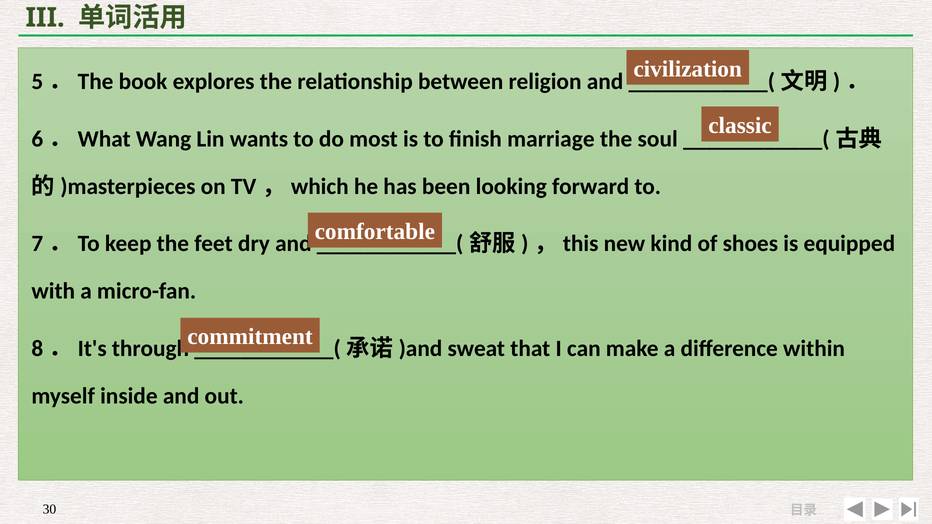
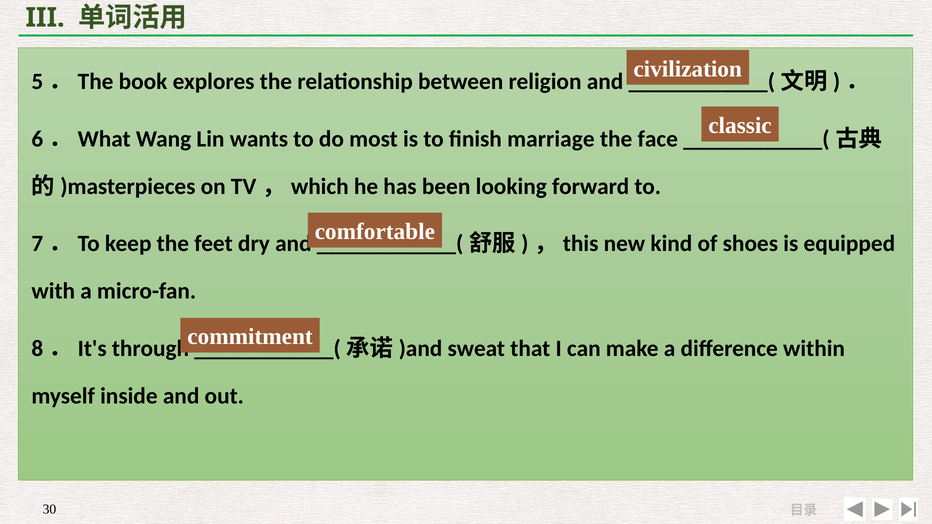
soul: soul -> face
